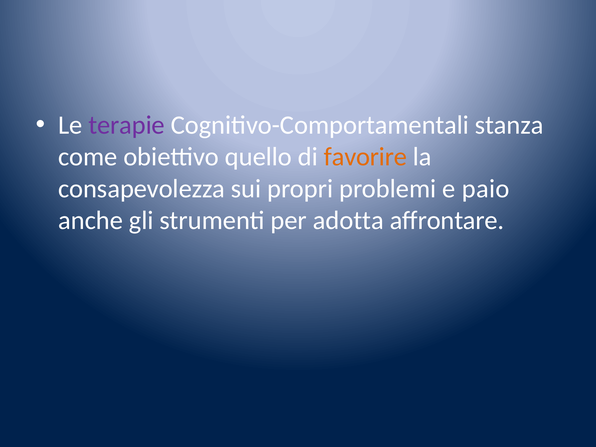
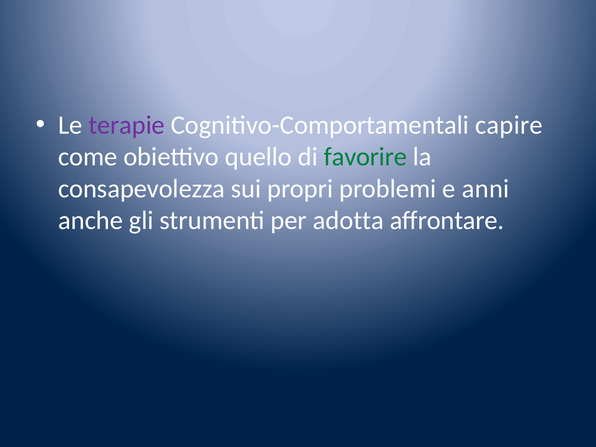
stanza: stanza -> capire
favorire colour: orange -> green
paio: paio -> anni
